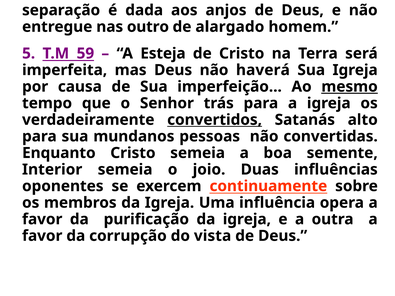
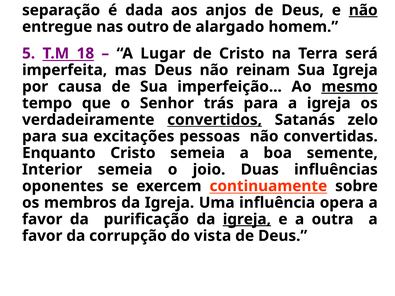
não at (363, 10) underline: none -> present
59: 59 -> 18
Esteja: Esteja -> Lugar
haverá: haverá -> reinam
alto: alto -> zelo
mundanos: mundanos -> excitações
igreja at (247, 219) underline: none -> present
